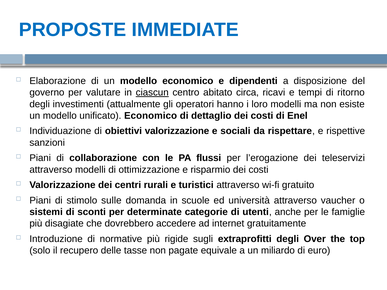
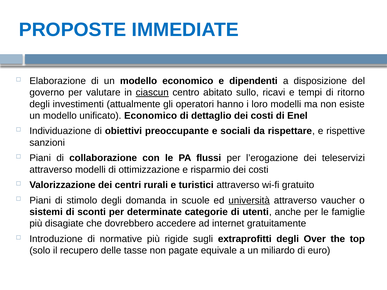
circa: circa -> sullo
obiettivi valorizzazione: valorizzazione -> preoccupante
stimolo sulle: sulle -> degli
università underline: none -> present
